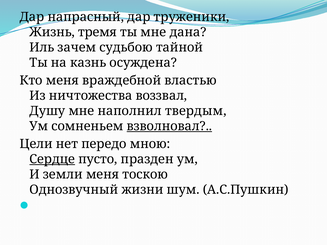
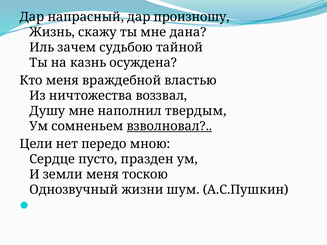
труженики: труженики -> произношу
тремя: тремя -> скажу
Сердце underline: present -> none
